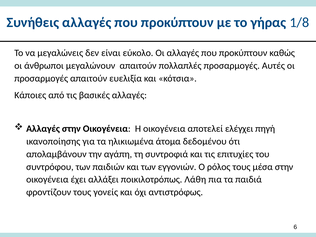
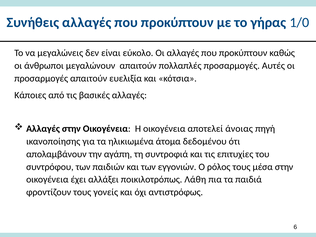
1/8: 1/8 -> 1/0
ελέγχει: ελέγχει -> άνοιας
